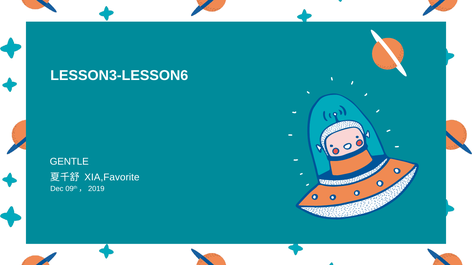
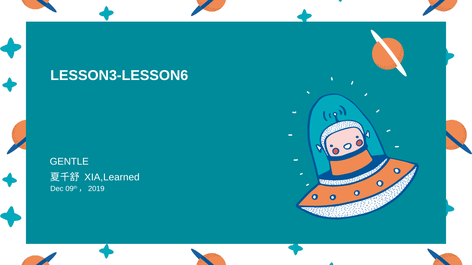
XIA,Favorite: XIA,Favorite -> XIA,Learned
